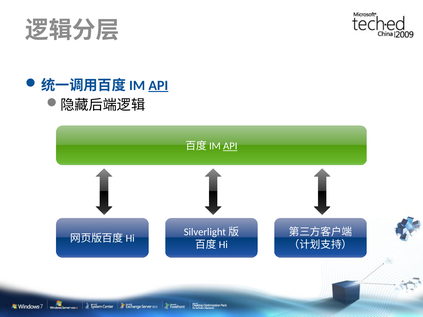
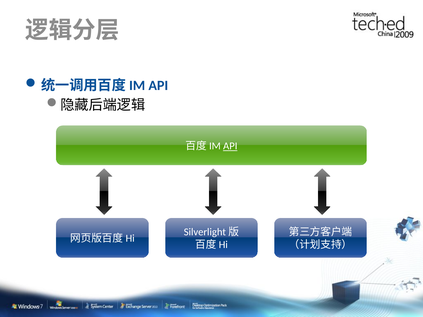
API at (158, 86) underline: present -> none
